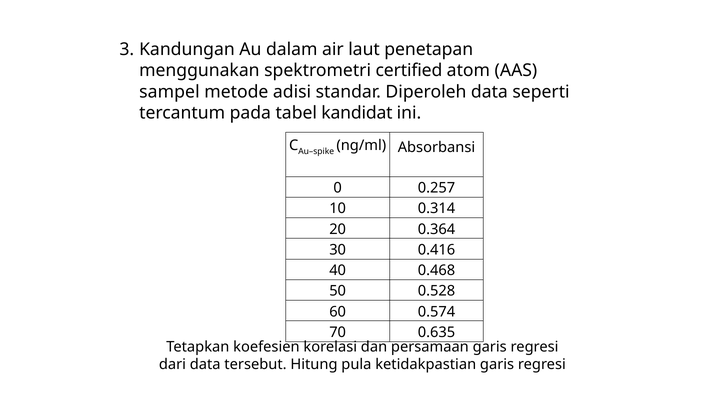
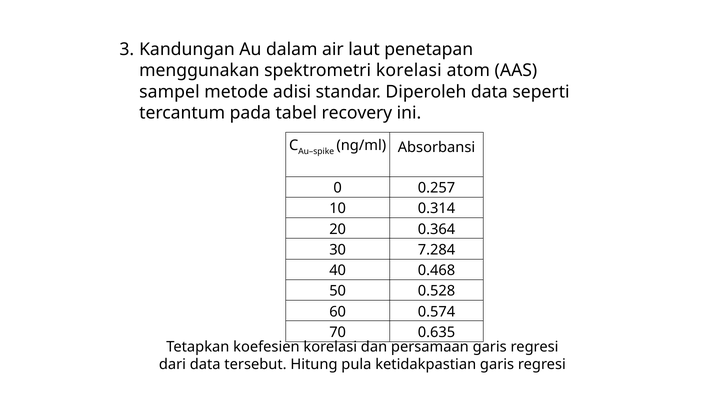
spektrometri certified: certified -> korelasi
kandidat: kandidat -> recovery
0.416: 0.416 -> 7.284
